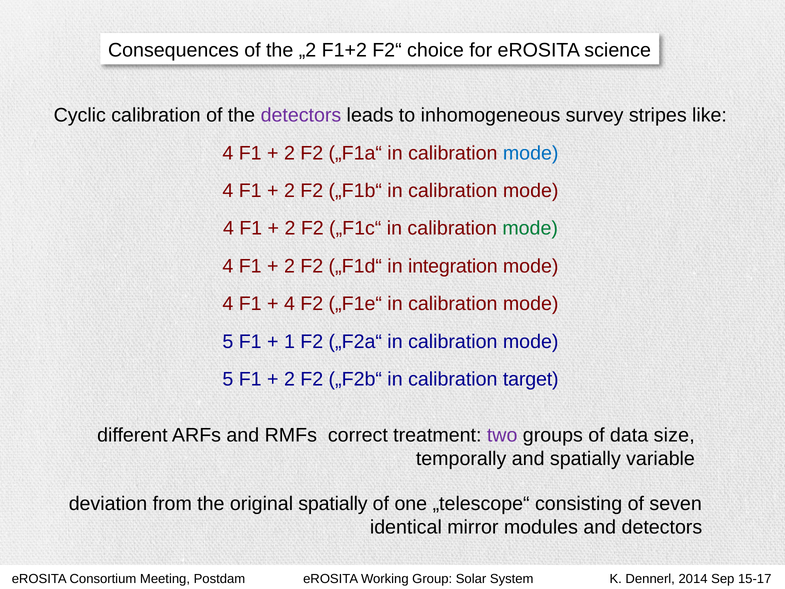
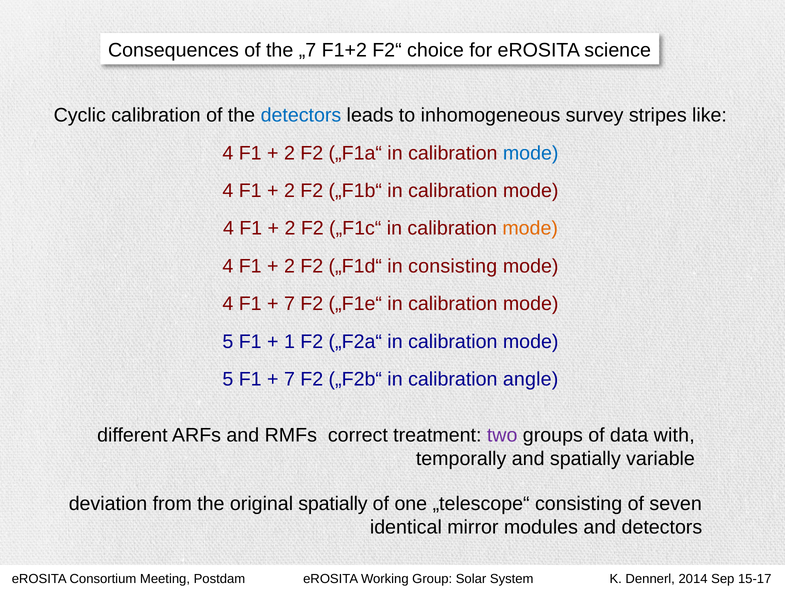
„2: „2 -> „7
detectors at (301, 115) colour: purple -> blue
mode at (530, 228) colour: green -> orange
in integration: integration -> consisting
4 at (289, 304): 4 -> 7
2 at (289, 379): 2 -> 7
target: target -> angle
size: size -> with
